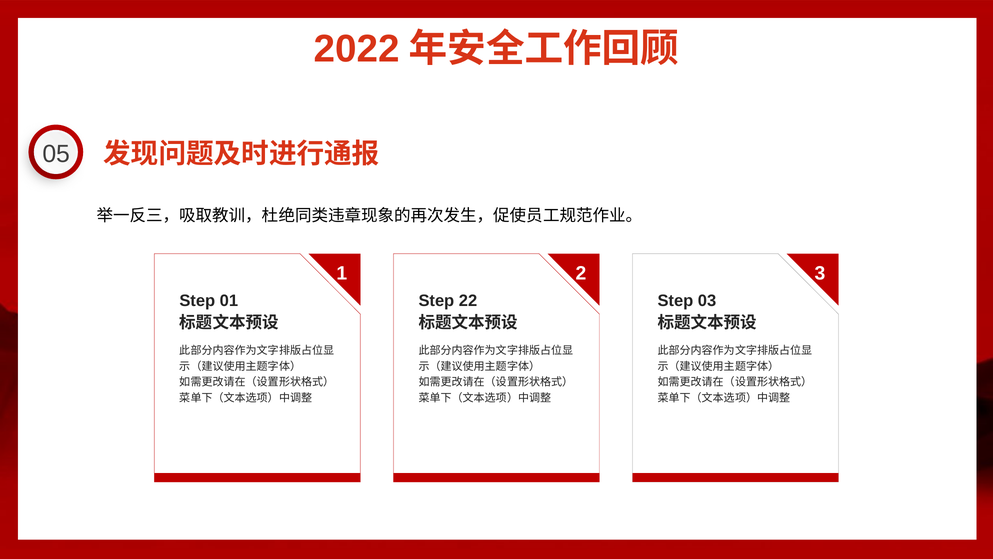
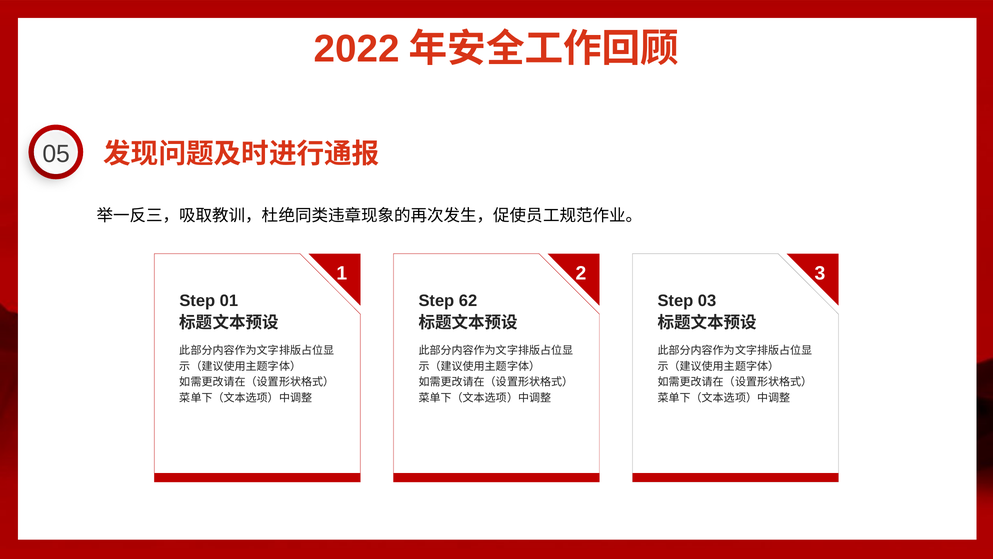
22: 22 -> 62
